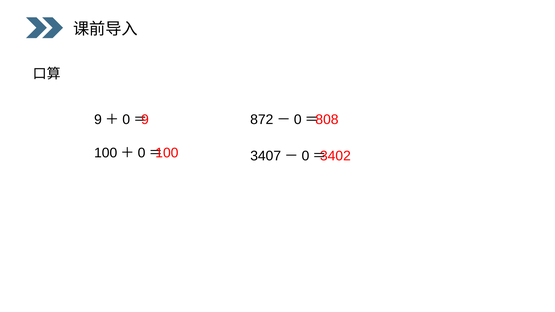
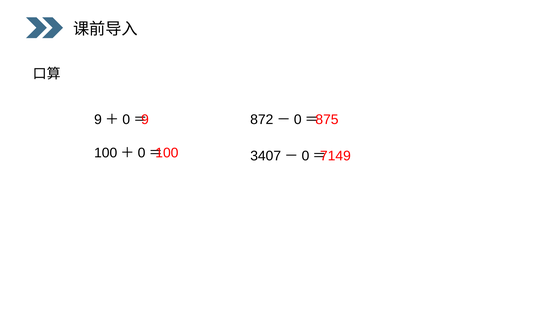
808: 808 -> 875
3402: 3402 -> 7149
